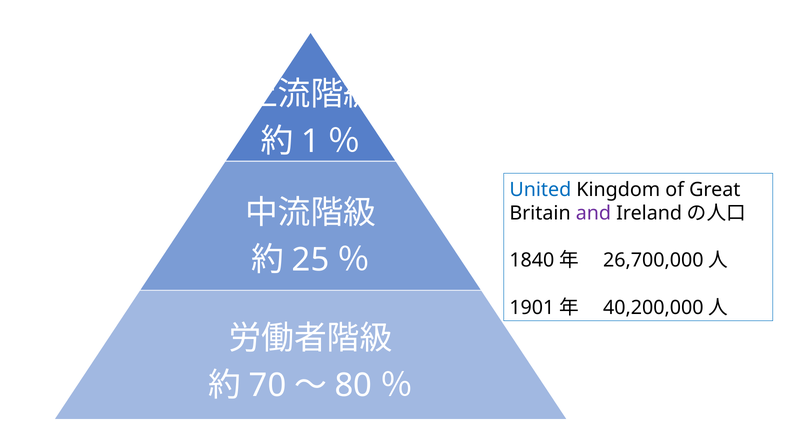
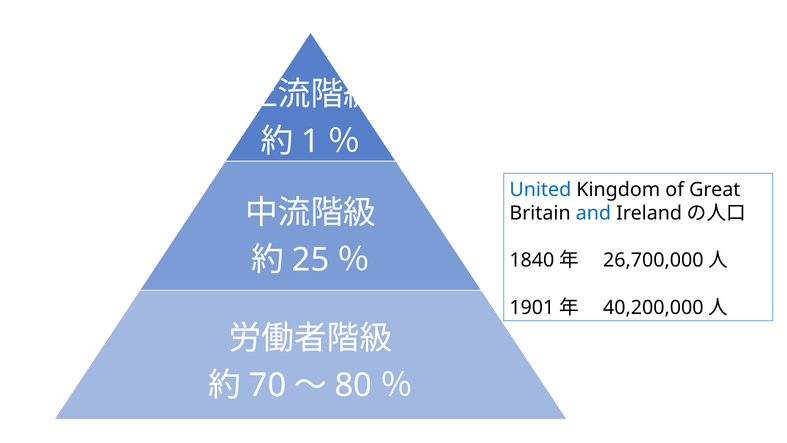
and colour: purple -> blue
